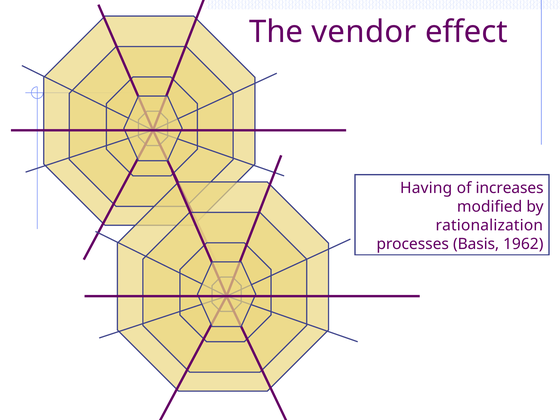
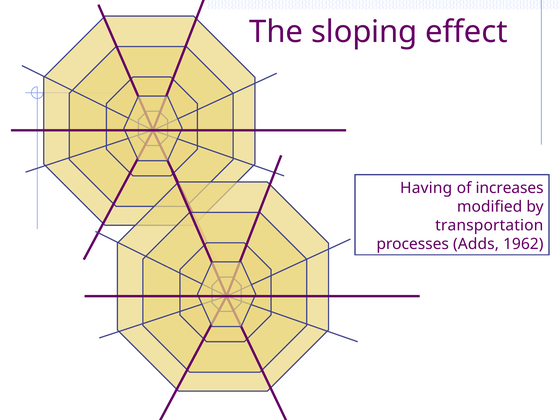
vendor: vendor -> sloping
rationalization: rationalization -> transportation
Basis: Basis -> Adds
